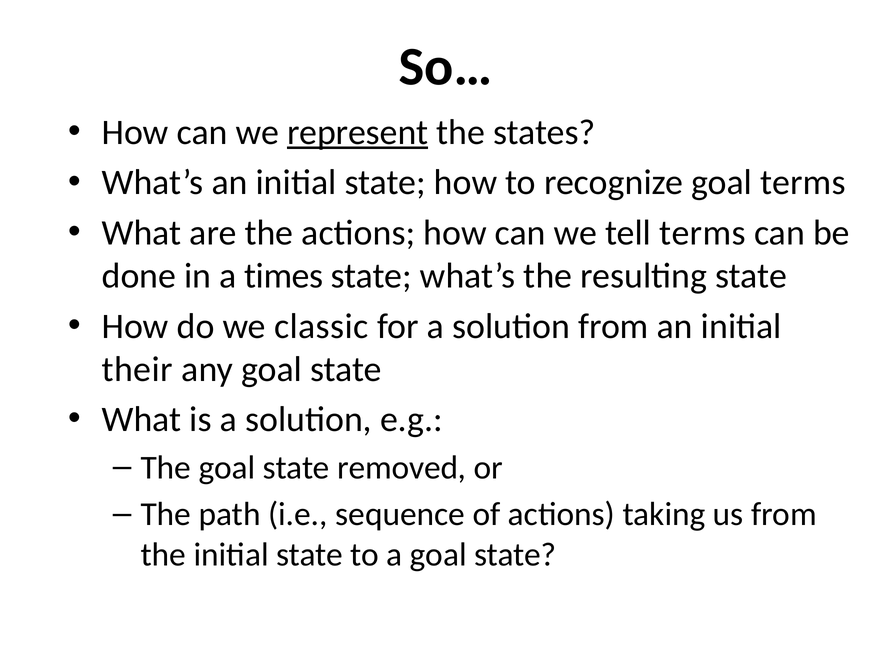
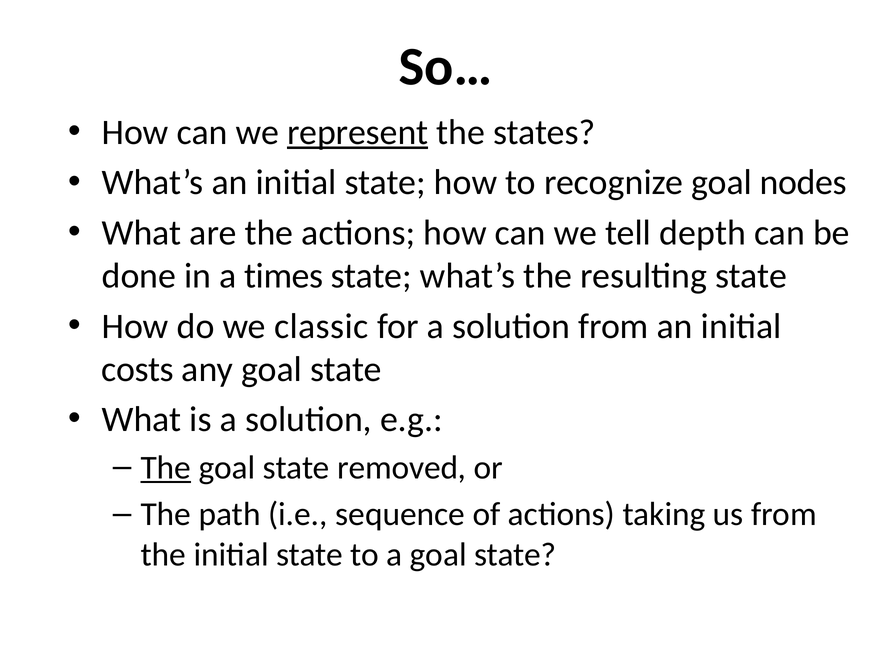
goal terms: terms -> nodes
tell terms: terms -> depth
their: their -> costs
The at (166, 468) underline: none -> present
